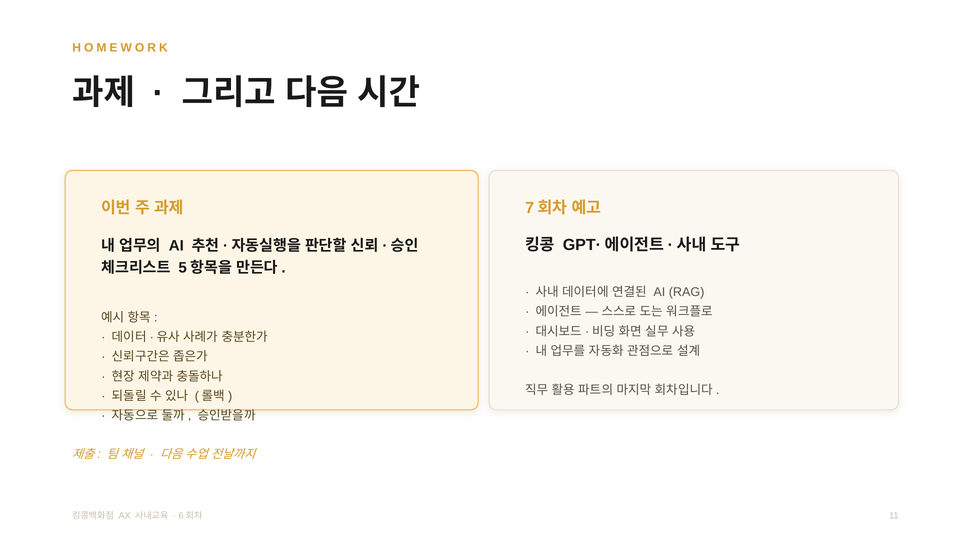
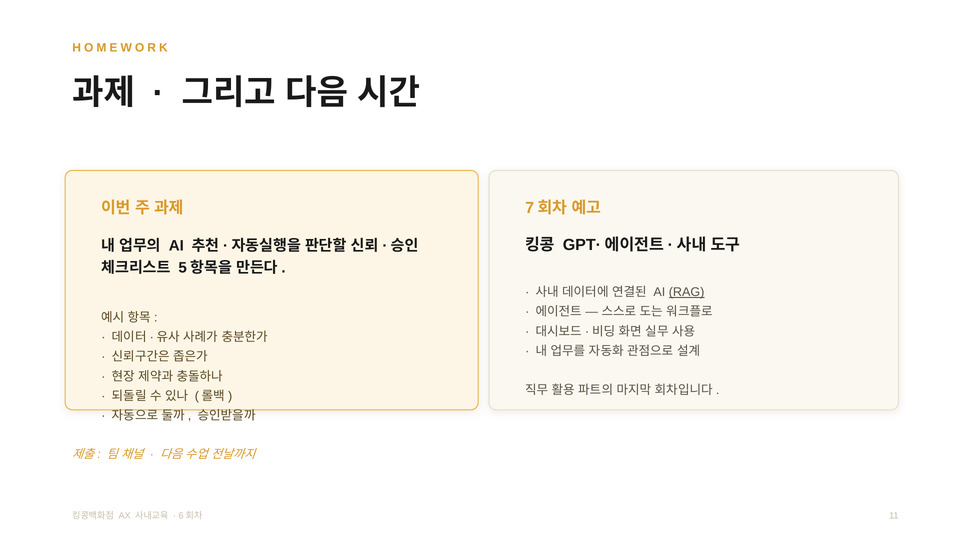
RAG underline: none -> present
